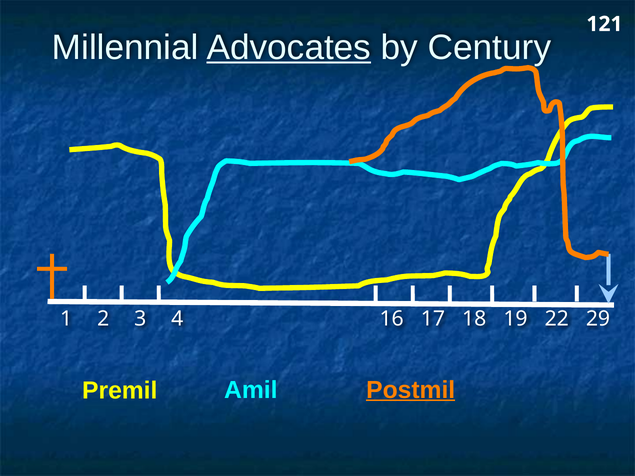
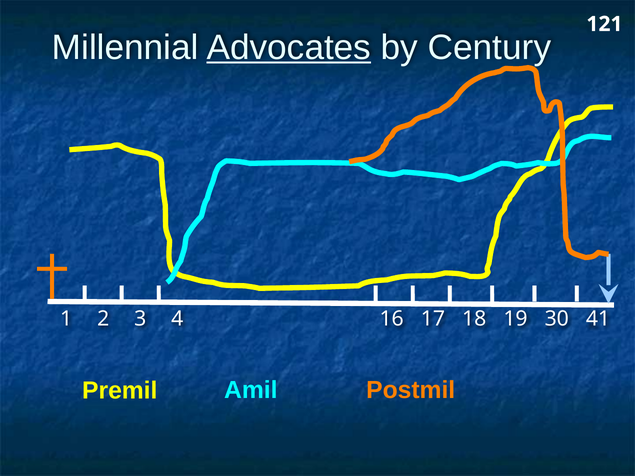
22: 22 -> 30
29: 29 -> 41
Postmil underline: present -> none
